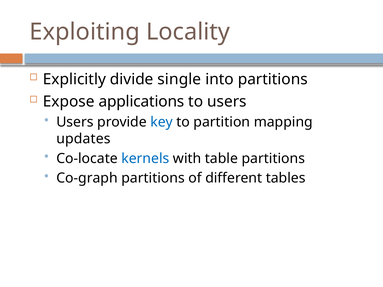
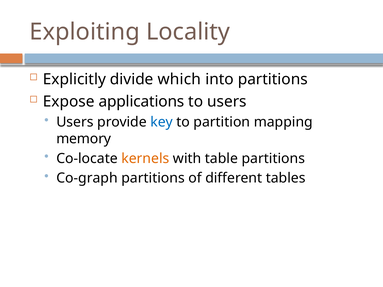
single: single -> which
updates: updates -> memory
kernels colour: blue -> orange
